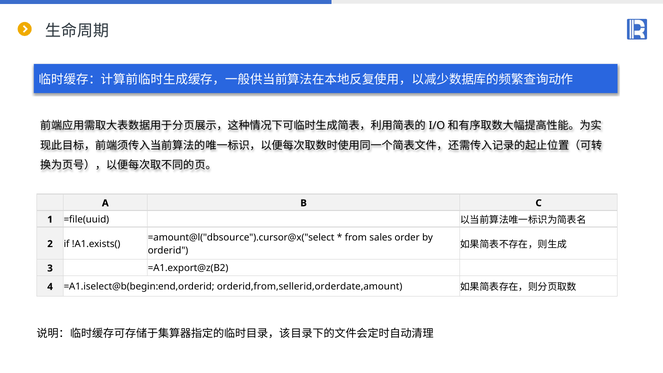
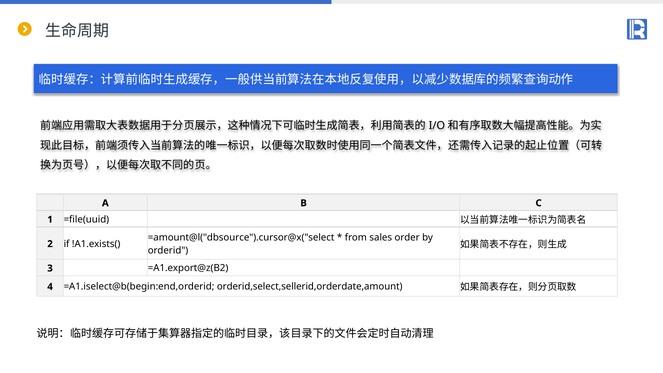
orderid,from,sellerid,orderdate,amount: orderid,from,sellerid,orderdate,amount -> orderid,select,sellerid,orderdate,amount
